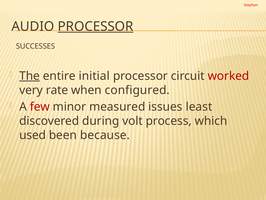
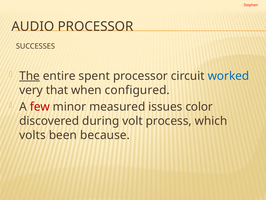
PROCESSOR at (96, 26) underline: present -> none
initial: initial -> spent
worked colour: red -> blue
rate: rate -> that
least: least -> color
used: used -> volts
